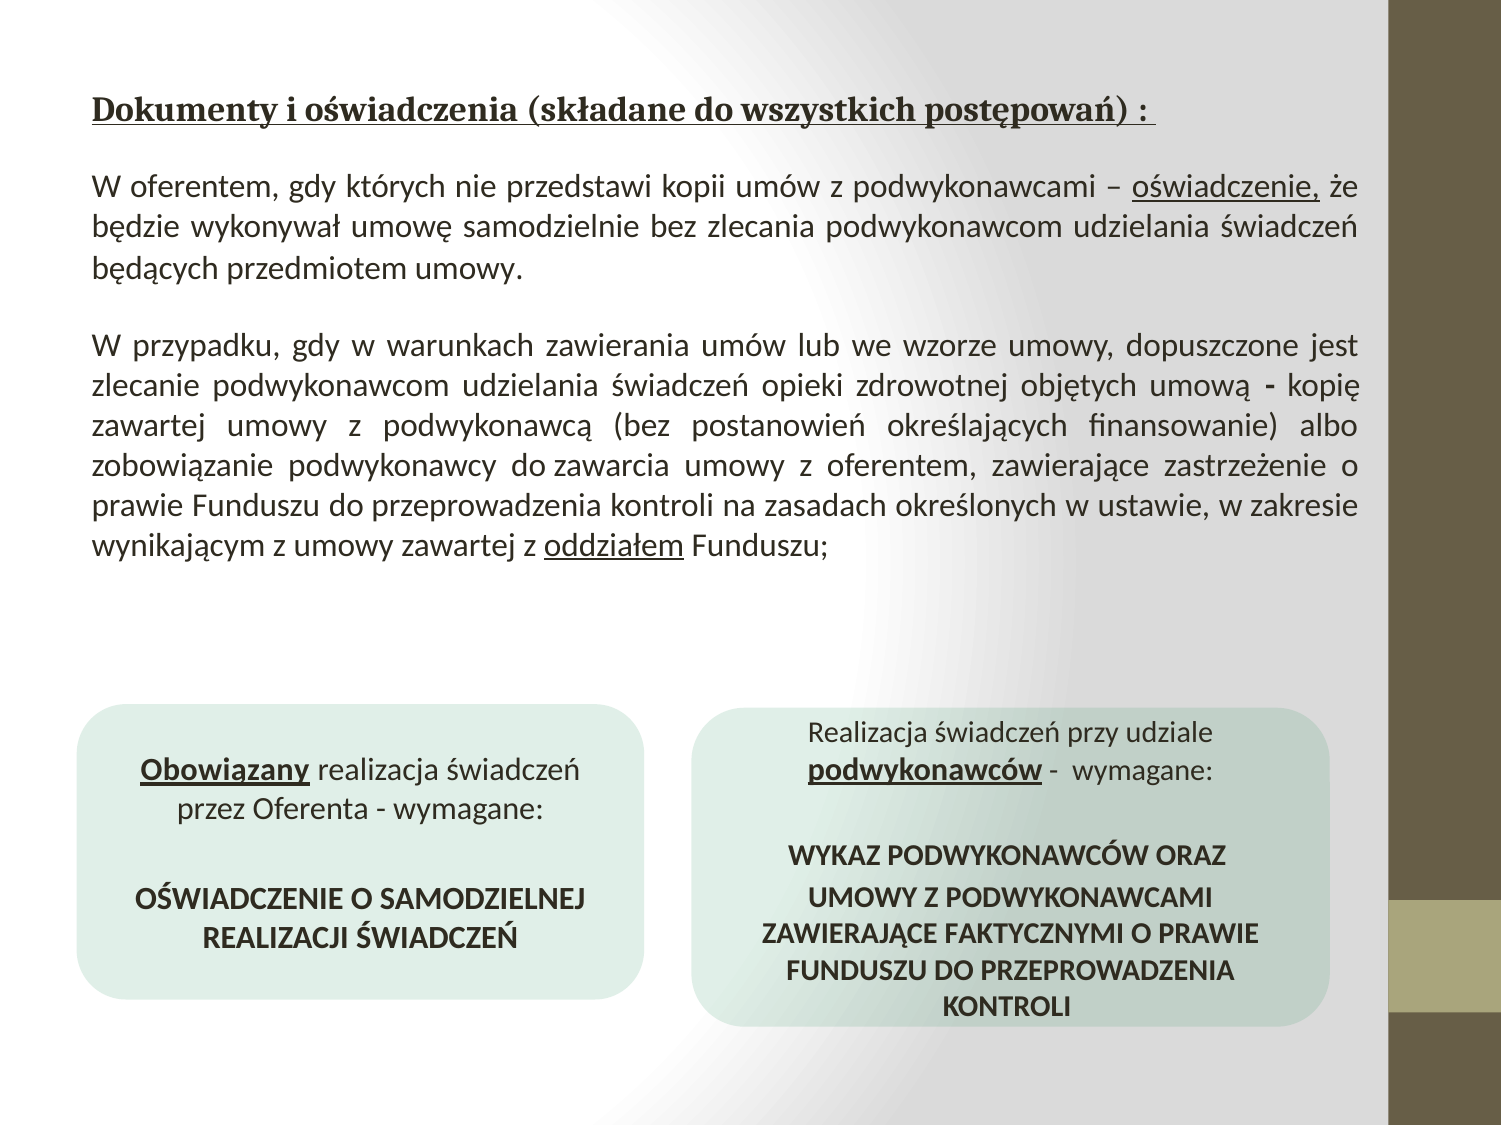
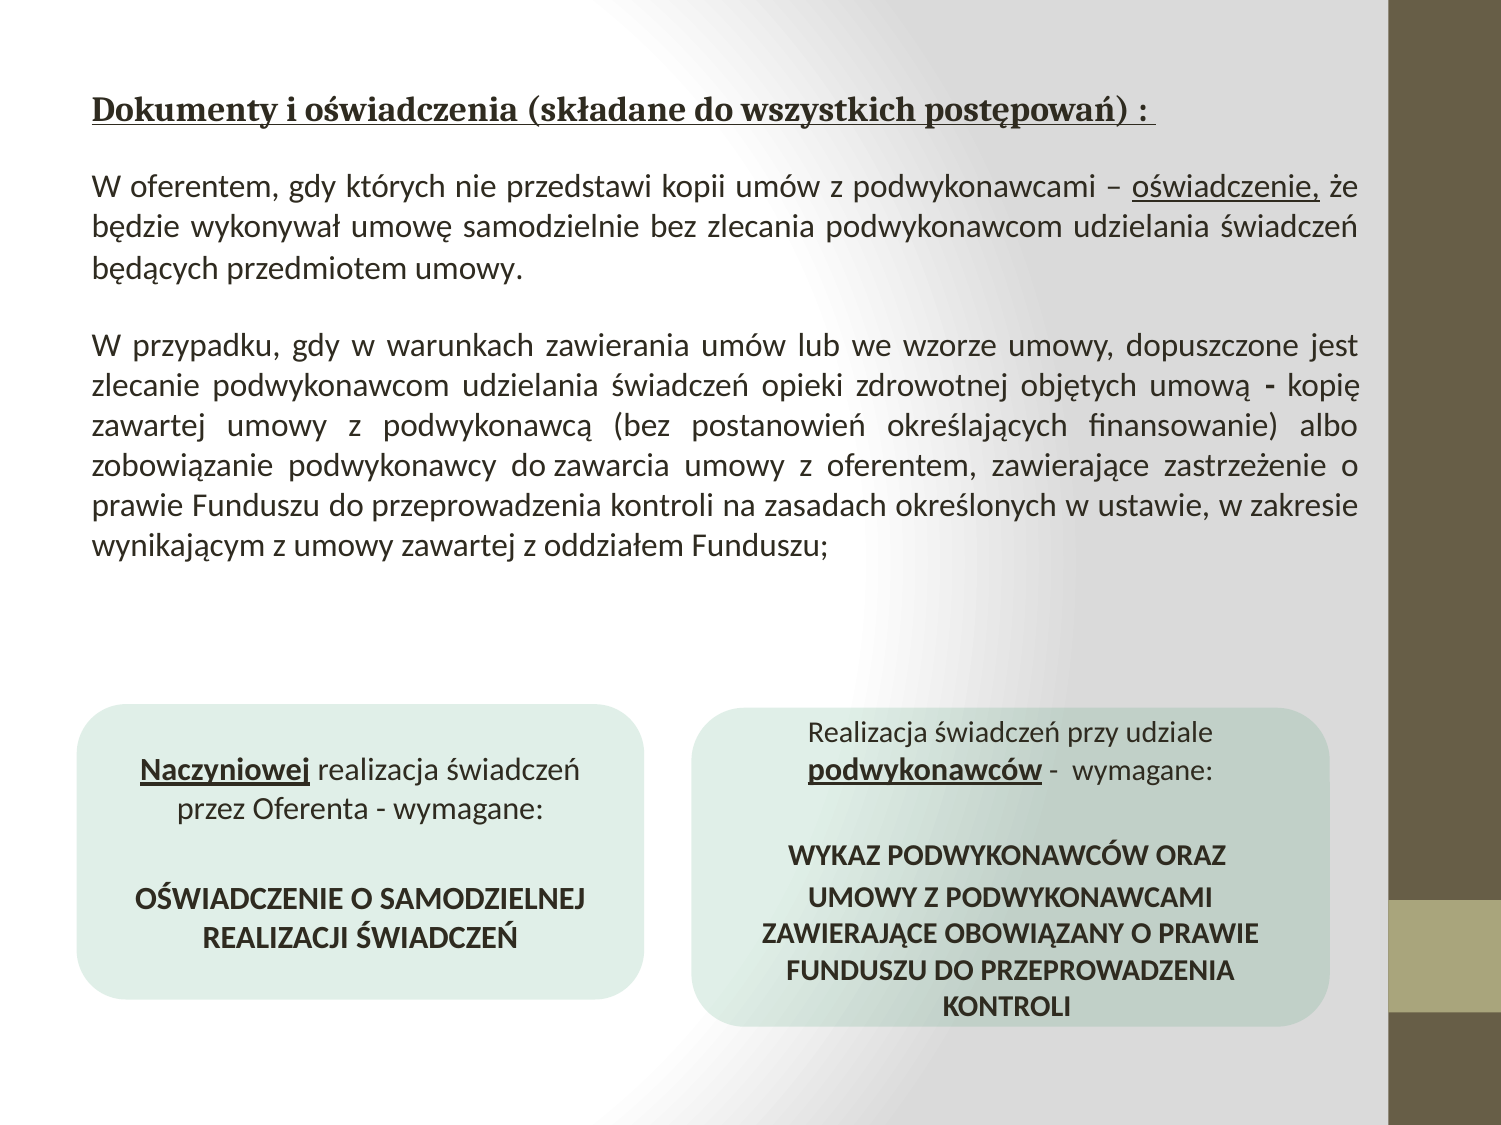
oddziałem underline: present -> none
Obowiązany: Obowiązany -> Naczyniowej
FAKTYCZNYMI: FAKTYCZNYMI -> OBOWIĄZANY
